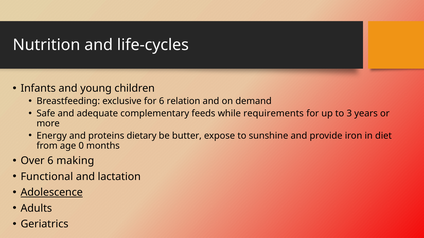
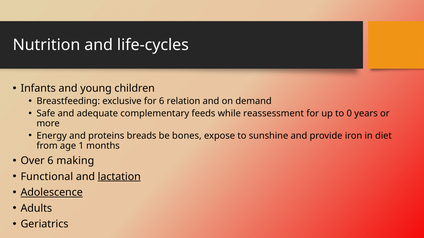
requirements: requirements -> reassessment
3: 3 -> 0
dietary: dietary -> breads
butter: butter -> bones
0: 0 -> 1
lactation underline: none -> present
